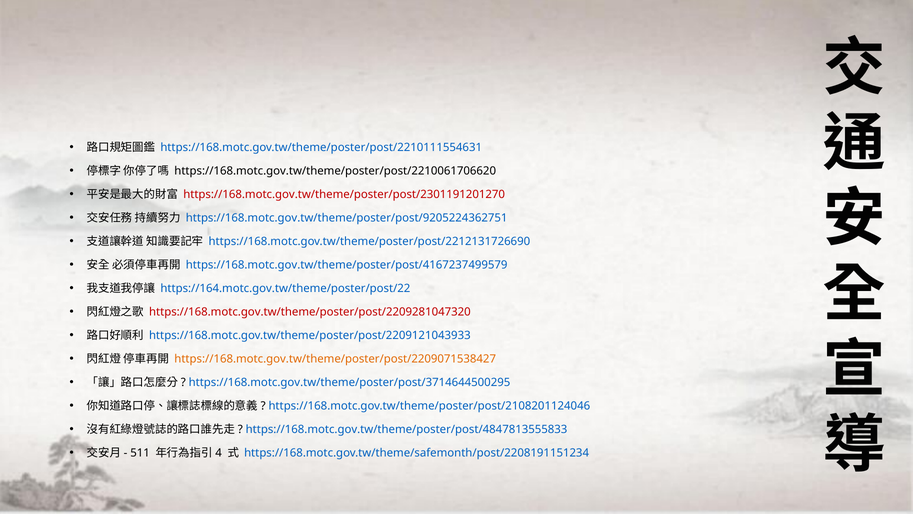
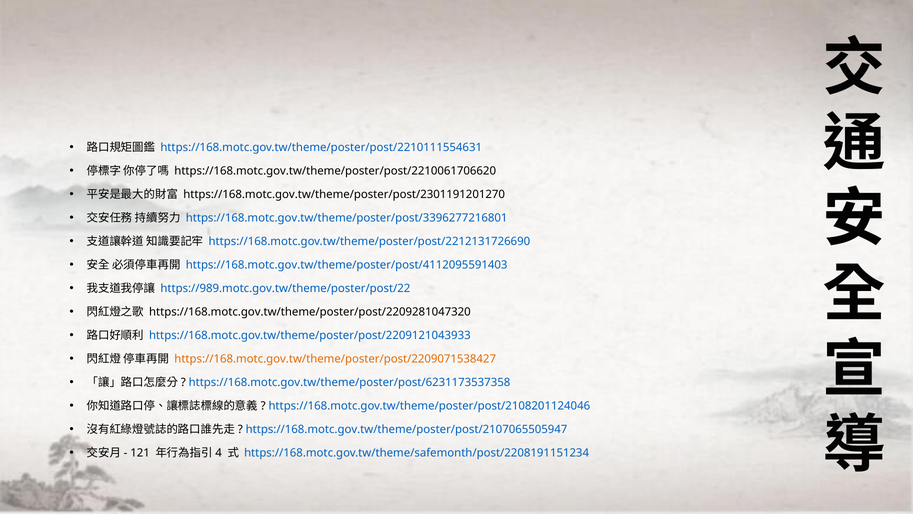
https://168.motc.gov.tw/theme/poster/post/2301191201270 colour: red -> black
https://168.motc.gov.tw/theme/poster/post/9205224362751: https://168.motc.gov.tw/theme/poster/post/9205224362751 -> https://168.motc.gov.tw/theme/poster/post/3396277216801
https://168.motc.gov.tw/theme/poster/post/4167237499579: https://168.motc.gov.tw/theme/poster/post/4167237499579 -> https://168.motc.gov.tw/theme/poster/post/4112095591403
https://164.motc.gov.tw/theme/poster/post/22: https://164.motc.gov.tw/theme/poster/post/22 -> https://989.motc.gov.tw/theme/poster/post/22
https://168.motc.gov.tw/theme/poster/post/2209281047320 colour: red -> black
https://168.motc.gov.tw/theme/poster/post/3714644500295: https://168.motc.gov.tw/theme/poster/post/3714644500295 -> https://168.motc.gov.tw/theme/poster/post/6231173537358
https://168.motc.gov.tw/theme/poster/post/4847813555833: https://168.motc.gov.tw/theme/poster/post/4847813555833 -> https://168.motc.gov.tw/theme/poster/post/2107065505947
511: 511 -> 121
